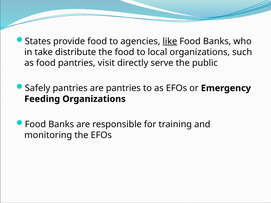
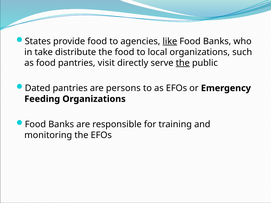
the at (183, 63) underline: none -> present
Safely: Safely -> Dated
are pantries: pantries -> persons
